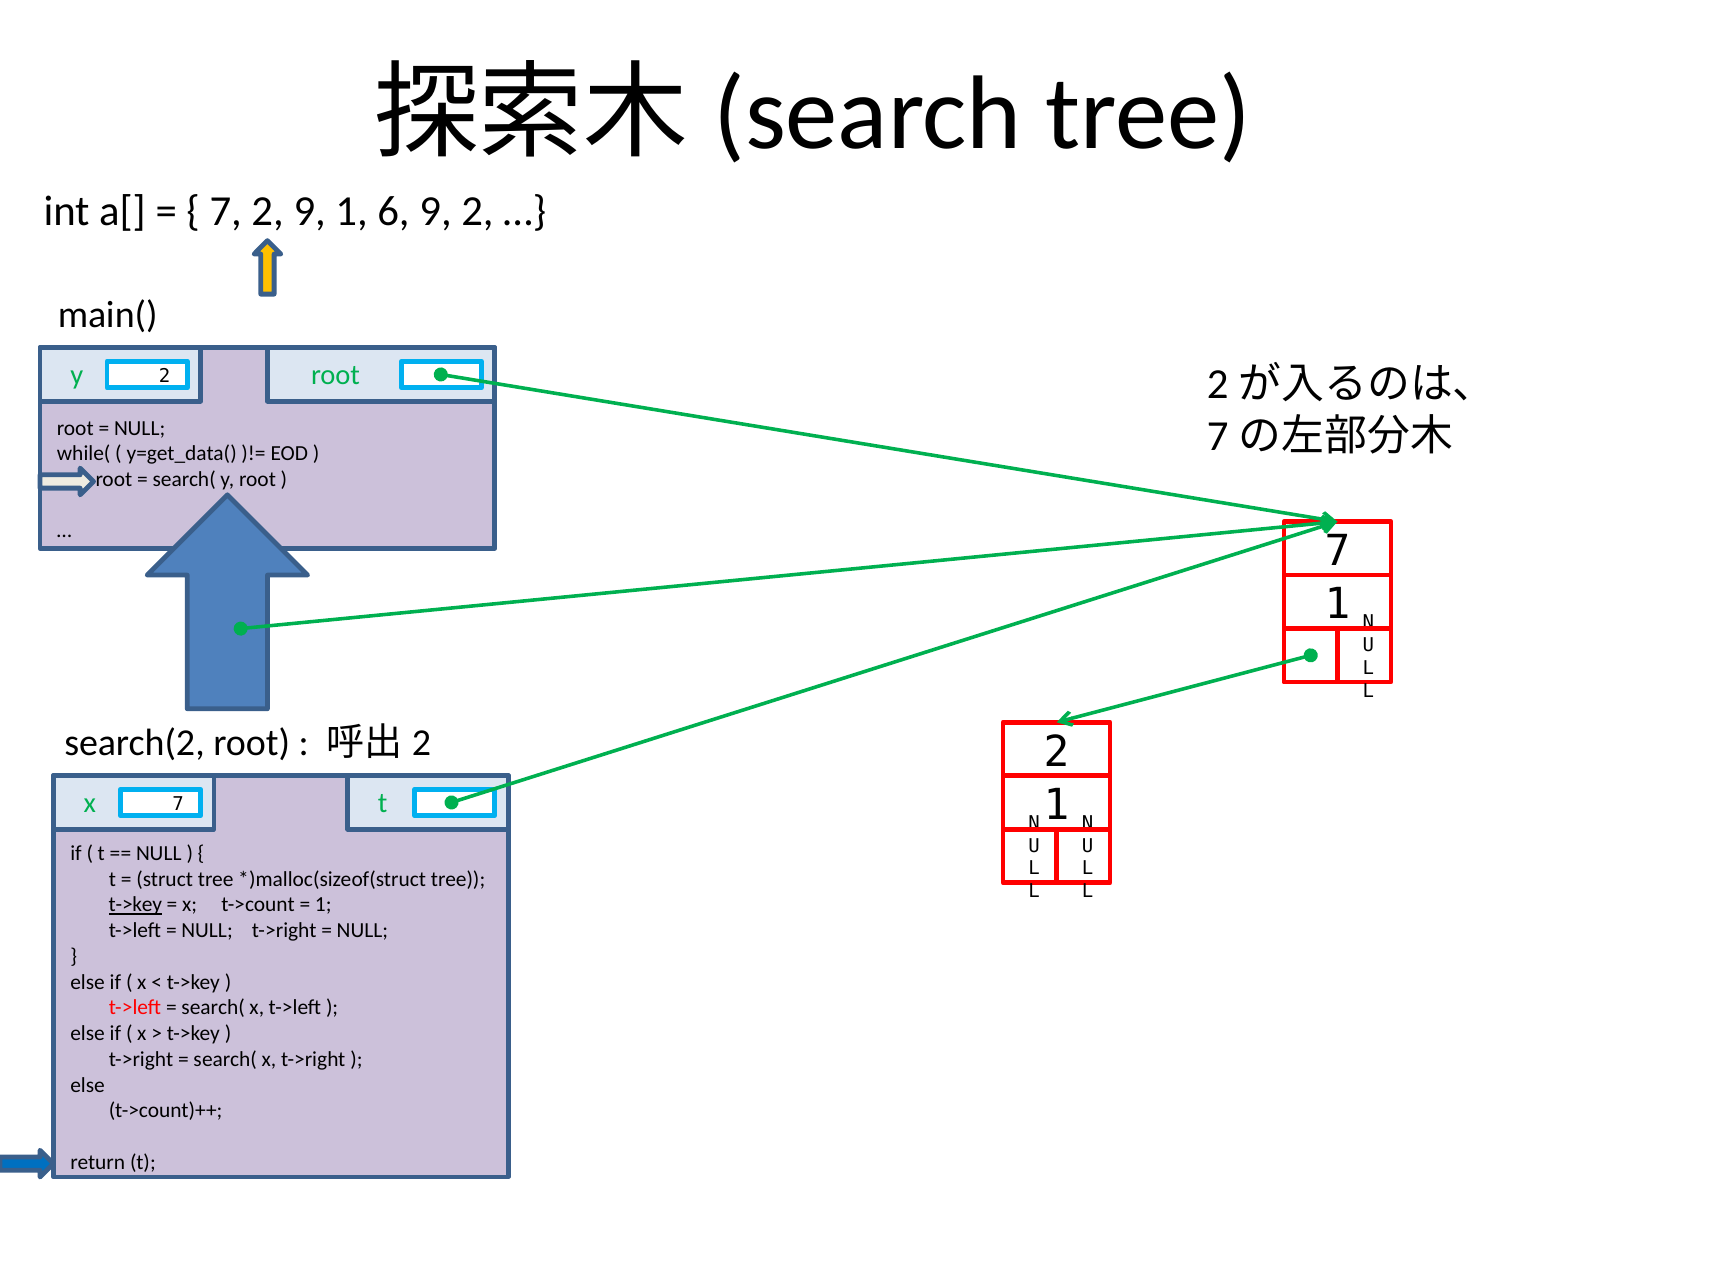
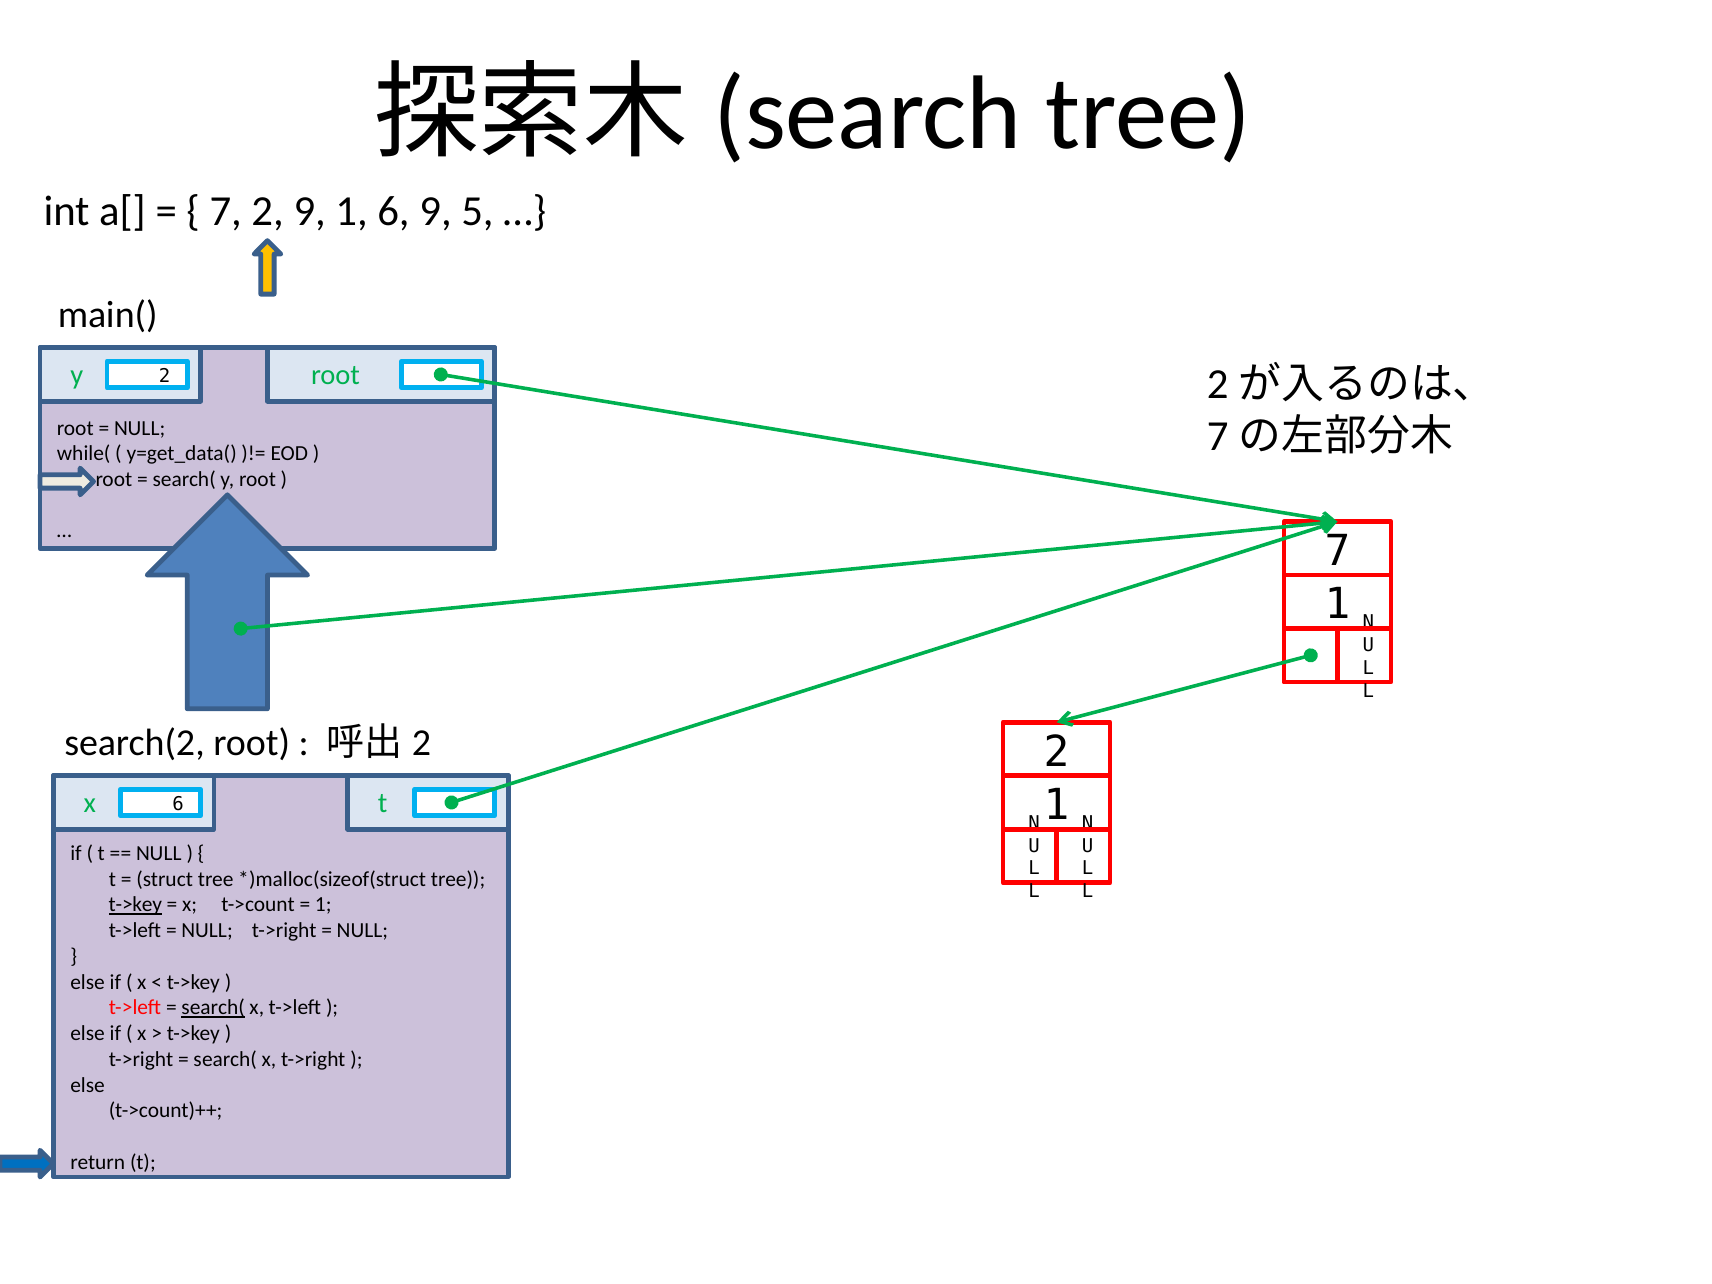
9 2: 2 -> 5
x 7: 7 -> 6
search( at (213, 1008) underline: none -> present
